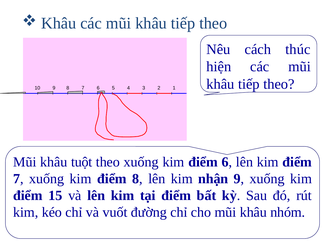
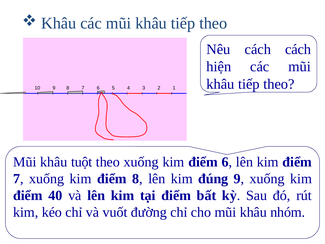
cách thúc: thúc -> cách
nhận: nhận -> đúng
15: 15 -> 40
